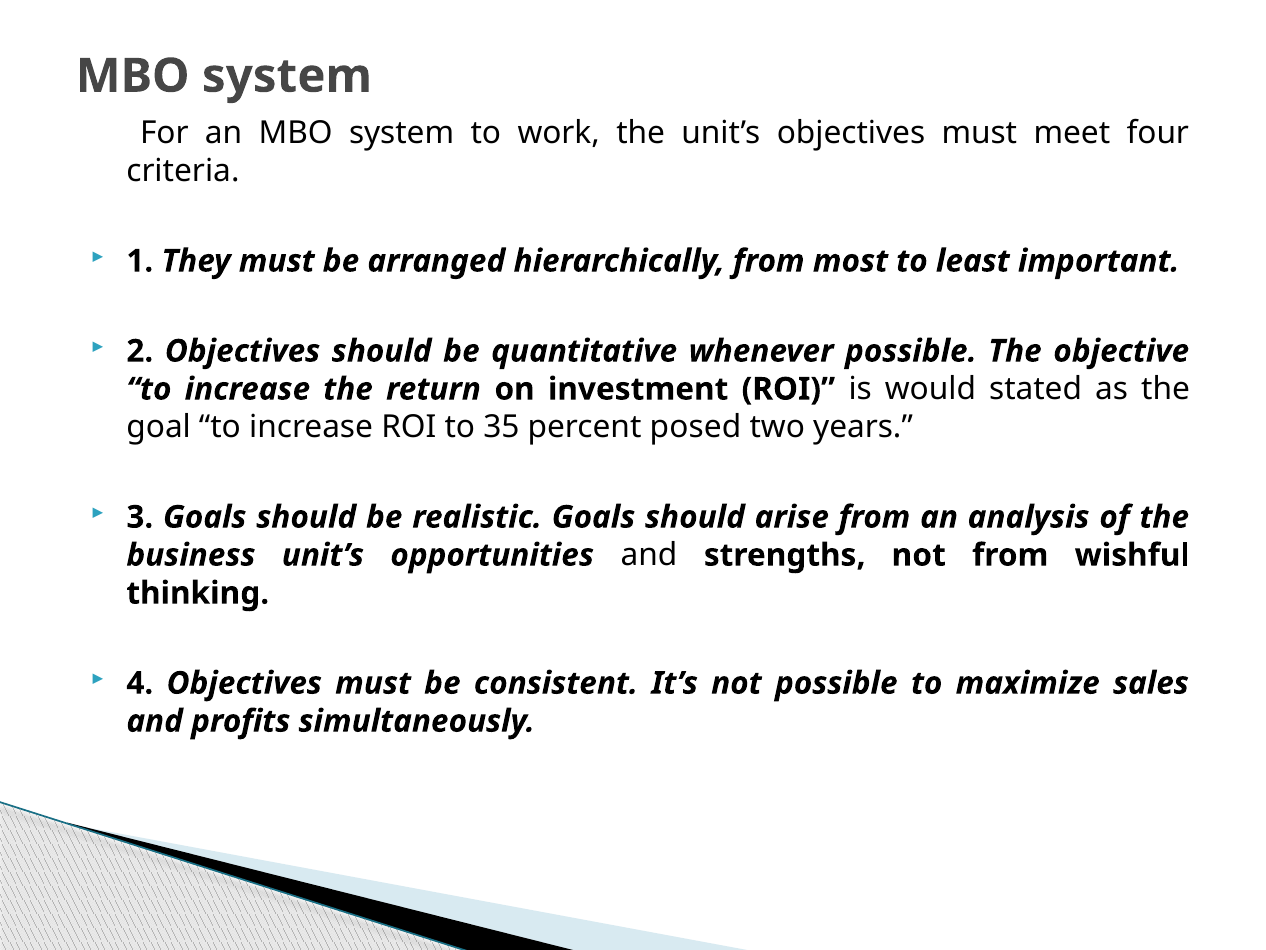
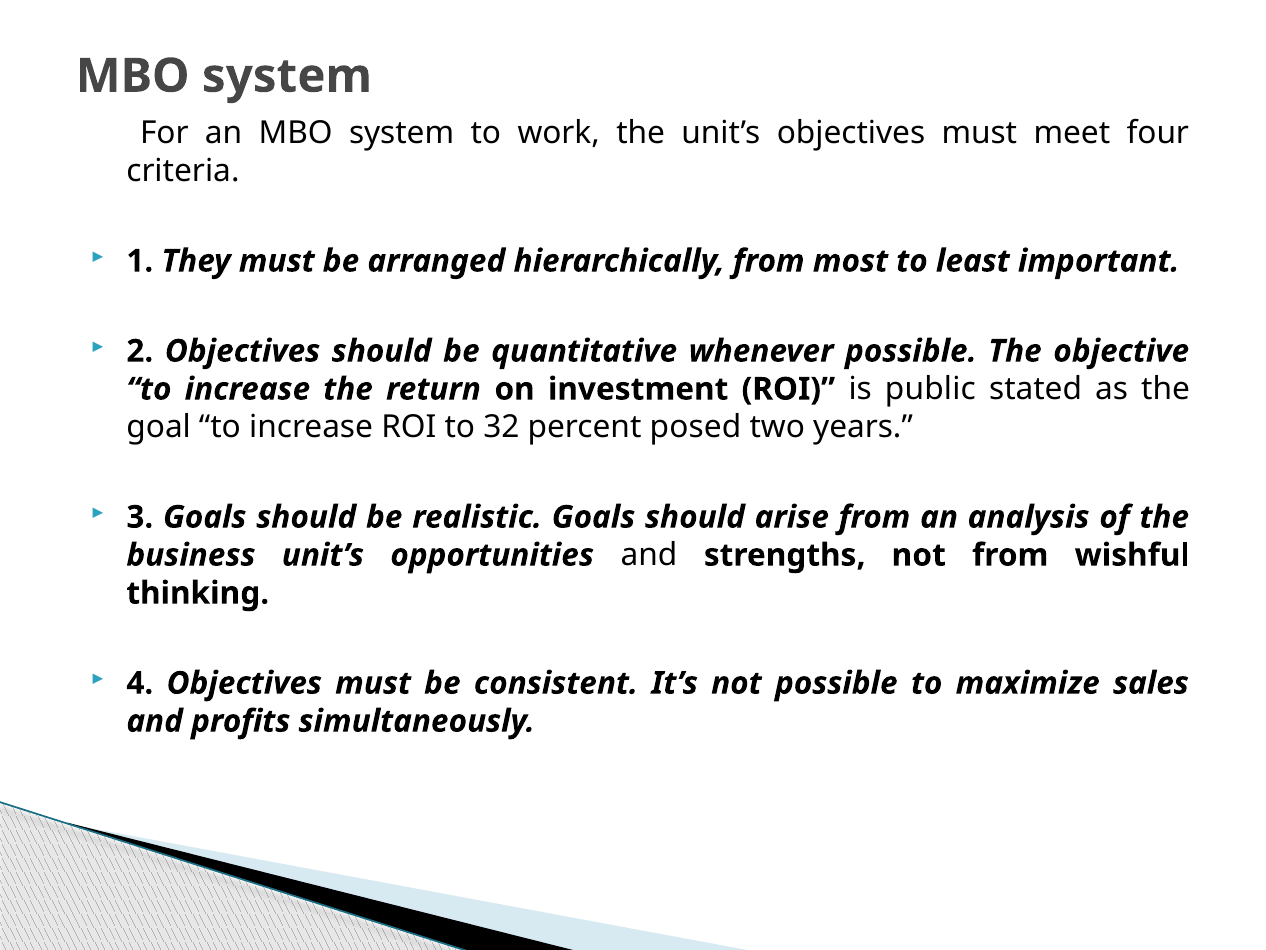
would: would -> public
35: 35 -> 32
